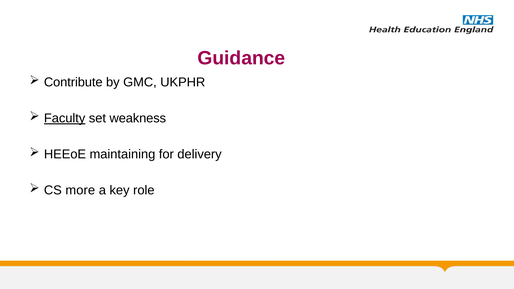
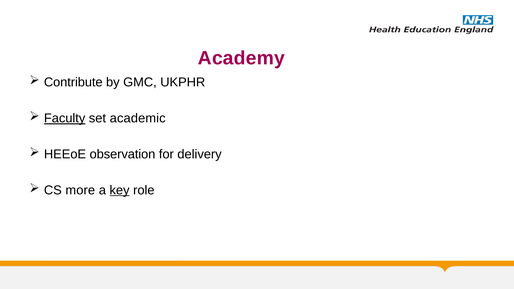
Guidance: Guidance -> Academy
weakness: weakness -> academic
maintaining: maintaining -> observation
key underline: none -> present
